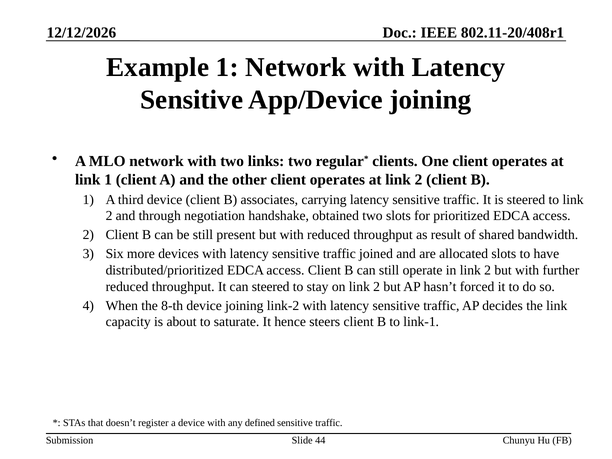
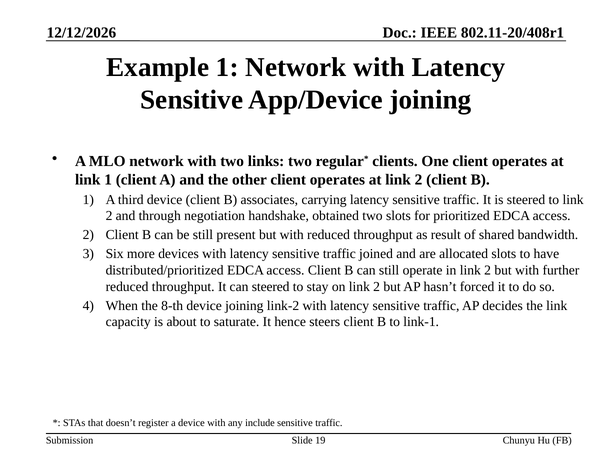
defined: defined -> include
44: 44 -> 19
